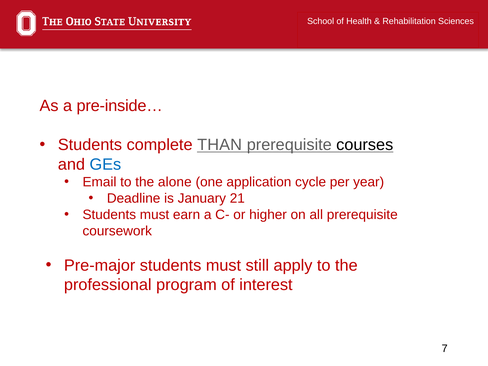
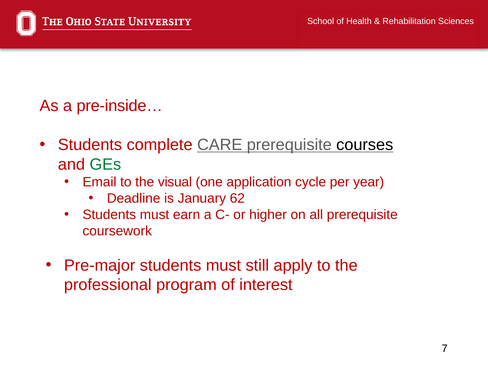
THAN: THAN -> CARE
GEs colour: blue -> green
alone: alone -> visual
21: 21 -> 62
